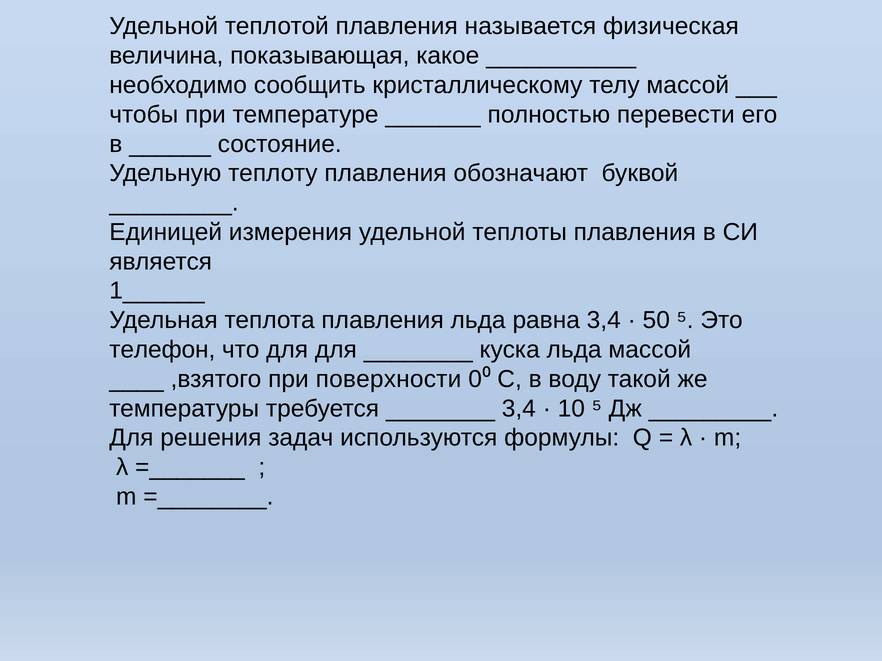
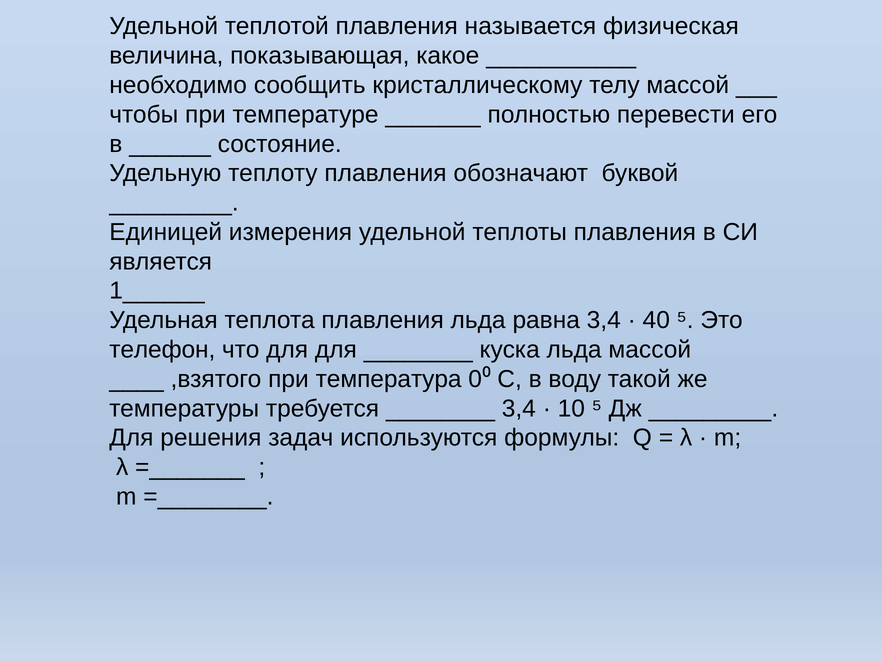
50: 50 -> 40
поверхности: поверхности -> температура
